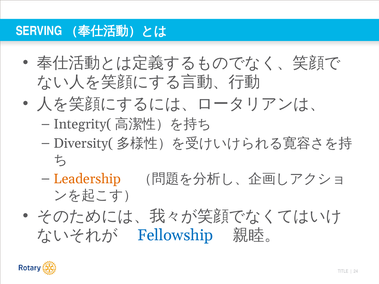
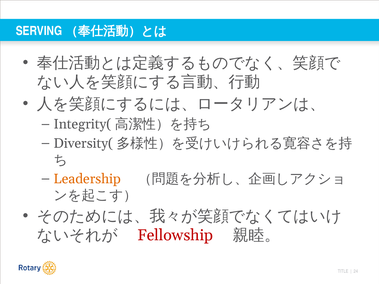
Fellowship colour: blue -> red
